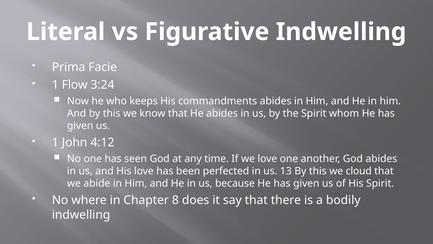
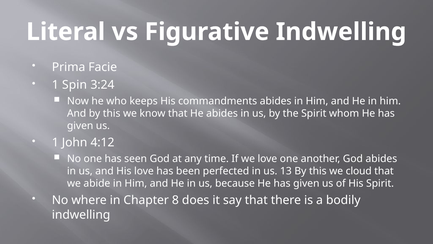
Flow: Flow -> Spin
